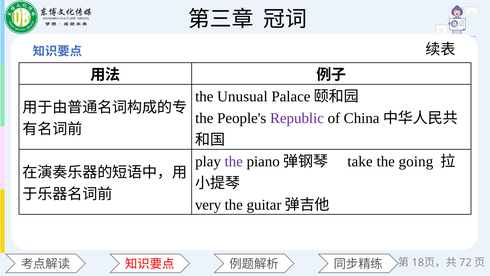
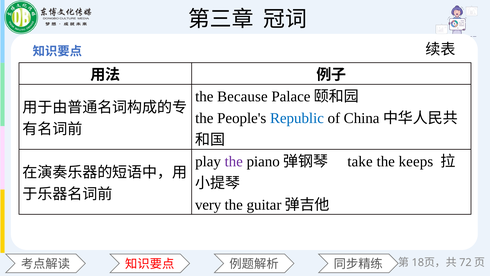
Unusual: Unusual -> Because
Republic colour: purple -> blue
going: going -> keeps
